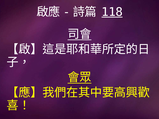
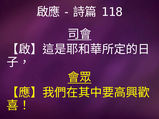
118 underline: present -> none
